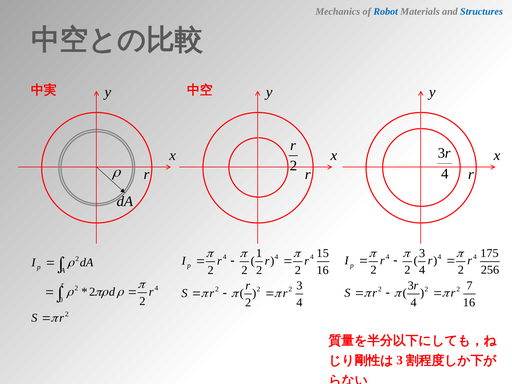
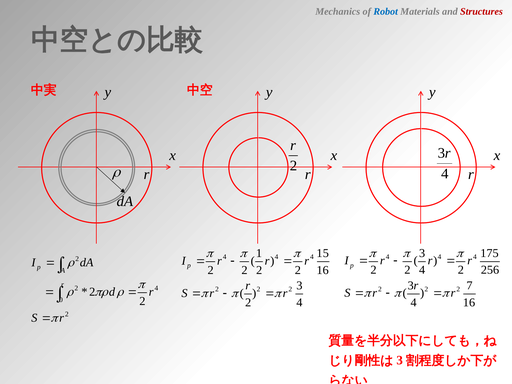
Structures colour: blue -> red
